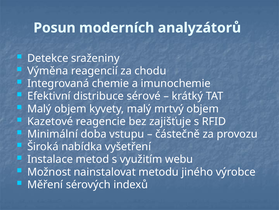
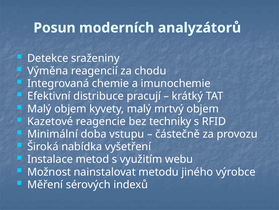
sérové: sérové -> pracují
zajišťuje: zajišťuje -> techniky
